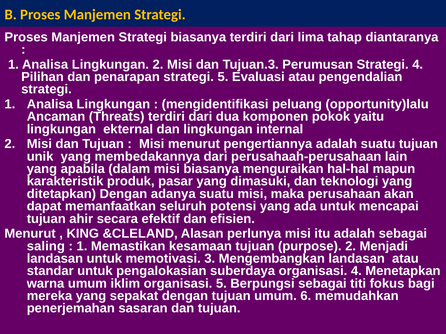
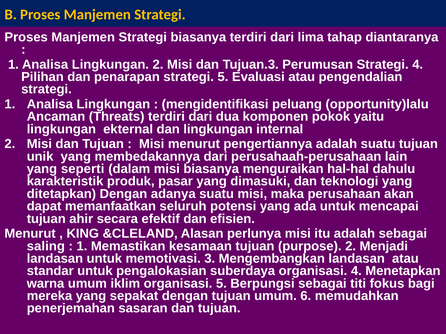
apabila: apabila -> seperti
mapun: mapun -> dahulu
